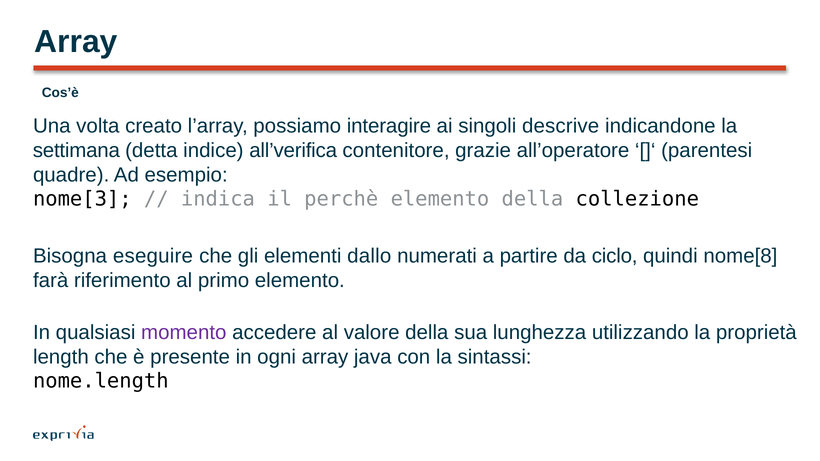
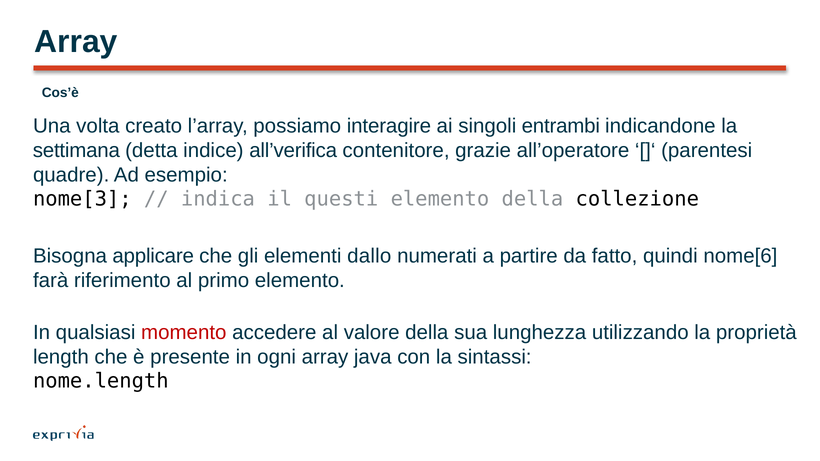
descrive: descrive -> entrambi
perchè: perchè -> questi
eseguire: eseguire -> applicare
ciclo: ciclo -> fatto
nome[8: nome[8 -> nome[6
momento colour: purple -> red
